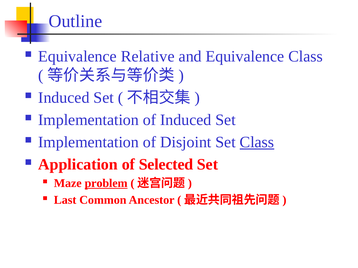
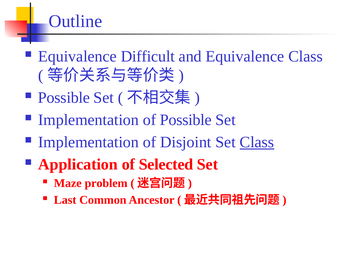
Relative: Relative -> Difficult
Induced at (64, 98): Induced -> Possible
of Induced: Induced -> Possible
problem underline: present -> none
